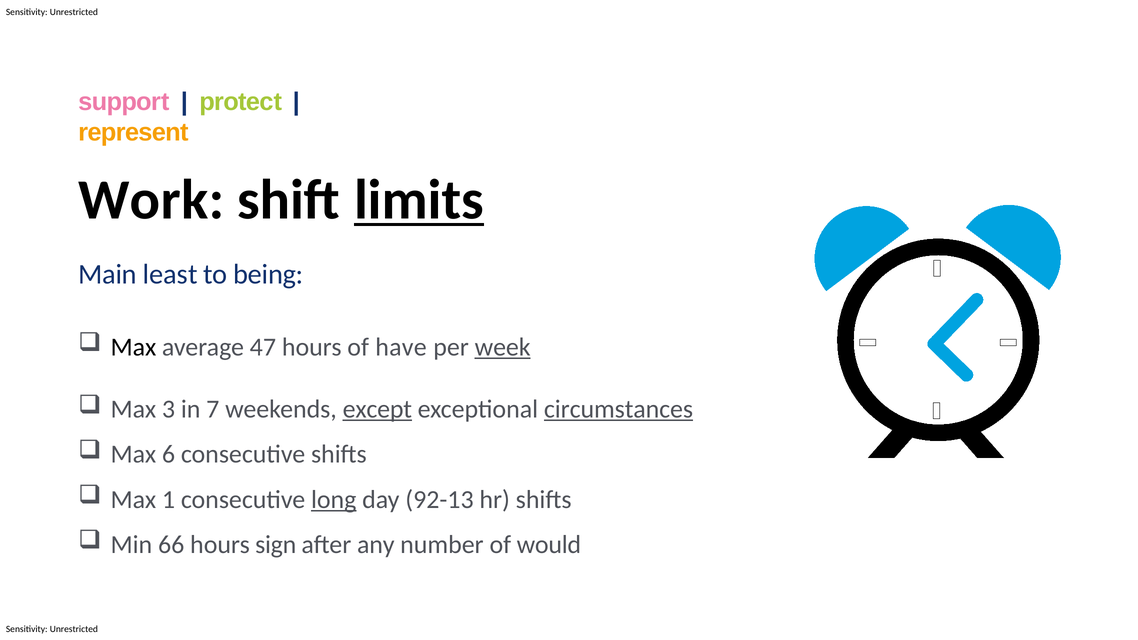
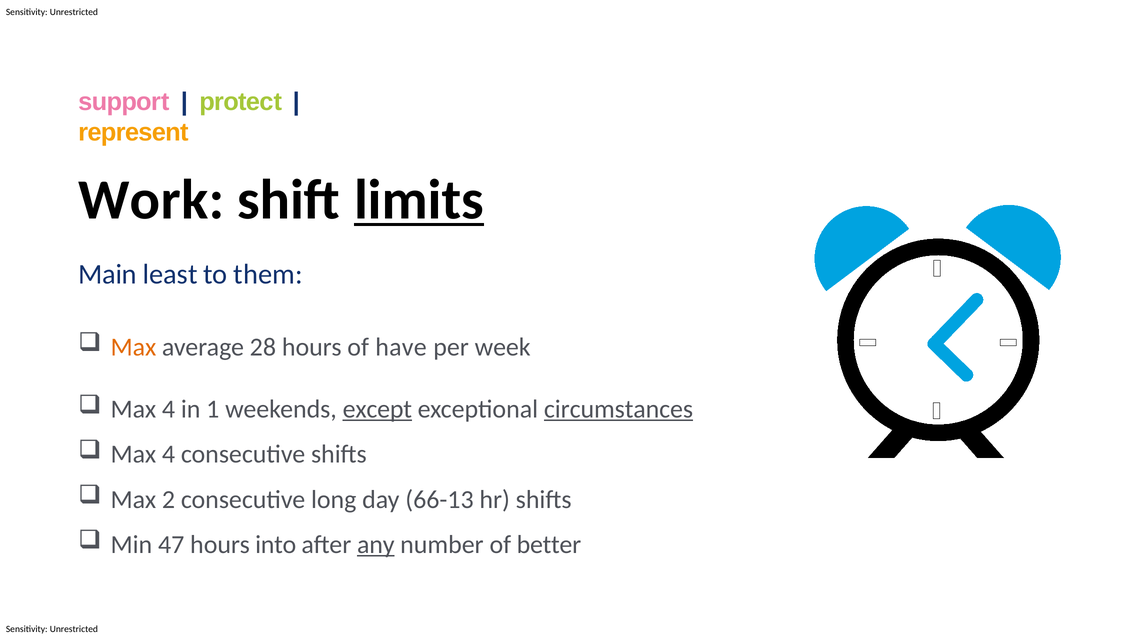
being: being -> them
Max at (133, 347) colour: black -> orange
47: 47 -> 28
week underline: present -> none
3 at (169, 409): 3 -> 4
7: 7 -> 1
6 at (169, 454): 6 -> 4
1: 1 -> 2
long underline: present -> none
92-13: 92-13 -> 66-13
66: 66 -> 47
sign: sign -> into
any underline: none -> present
would: would -> better
